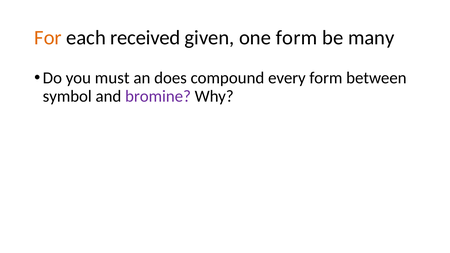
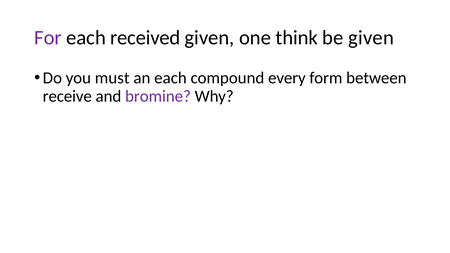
For colour: orange -> purple
one form: form -> think
be many: many -> given
an does: does -> each
symbol: symbol -> receive
